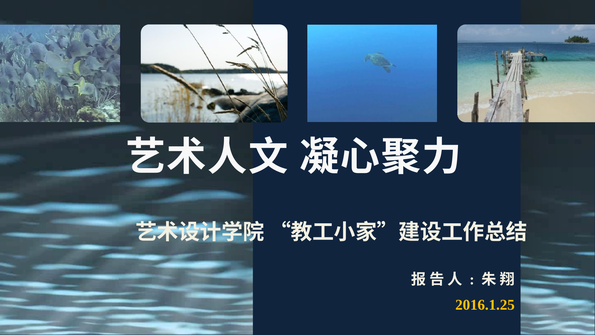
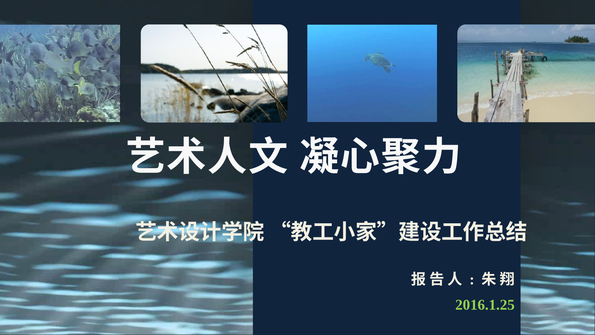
2016.1.25 colour: yellow -> light green
